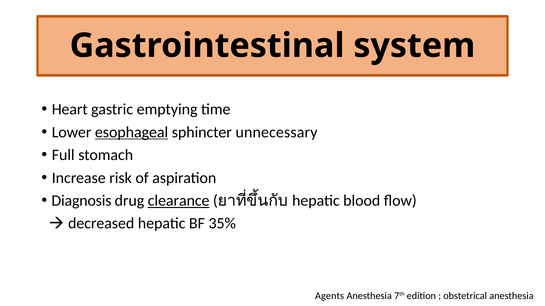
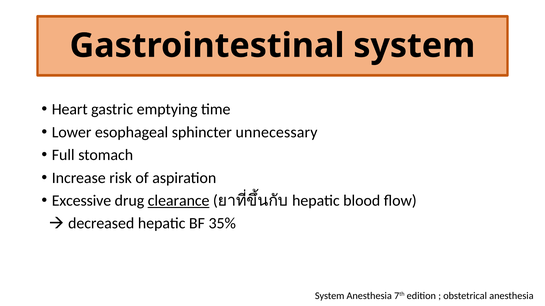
esophageal underline: present -> none
Diagnosis: Diagnosis -> Excessive
Agents at (330, 296): Agents -> System
